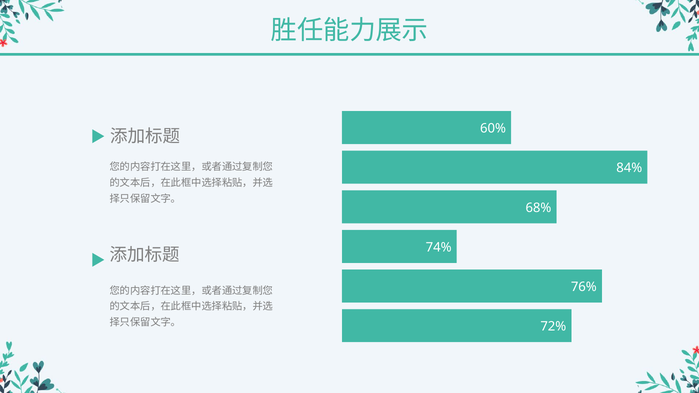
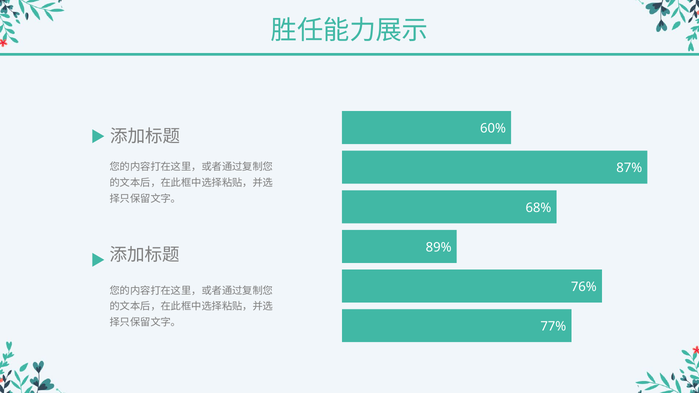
84%: 84% -> 87%
74%: 74% -> 89%
72%: 72% -> 77%
